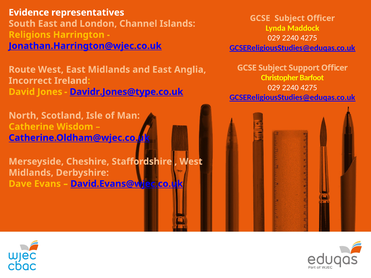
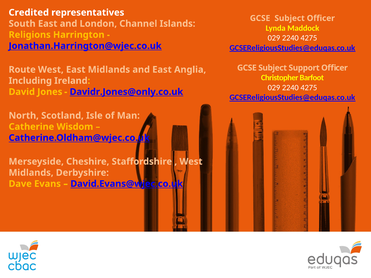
Evidence: Evidence -> Credited
Incorrect: Incorrect -> Including
Davidr.Jones@type.co.uk: Davidr.Jones@type.co.uk -> Davidr.Jones@only.co.uk
